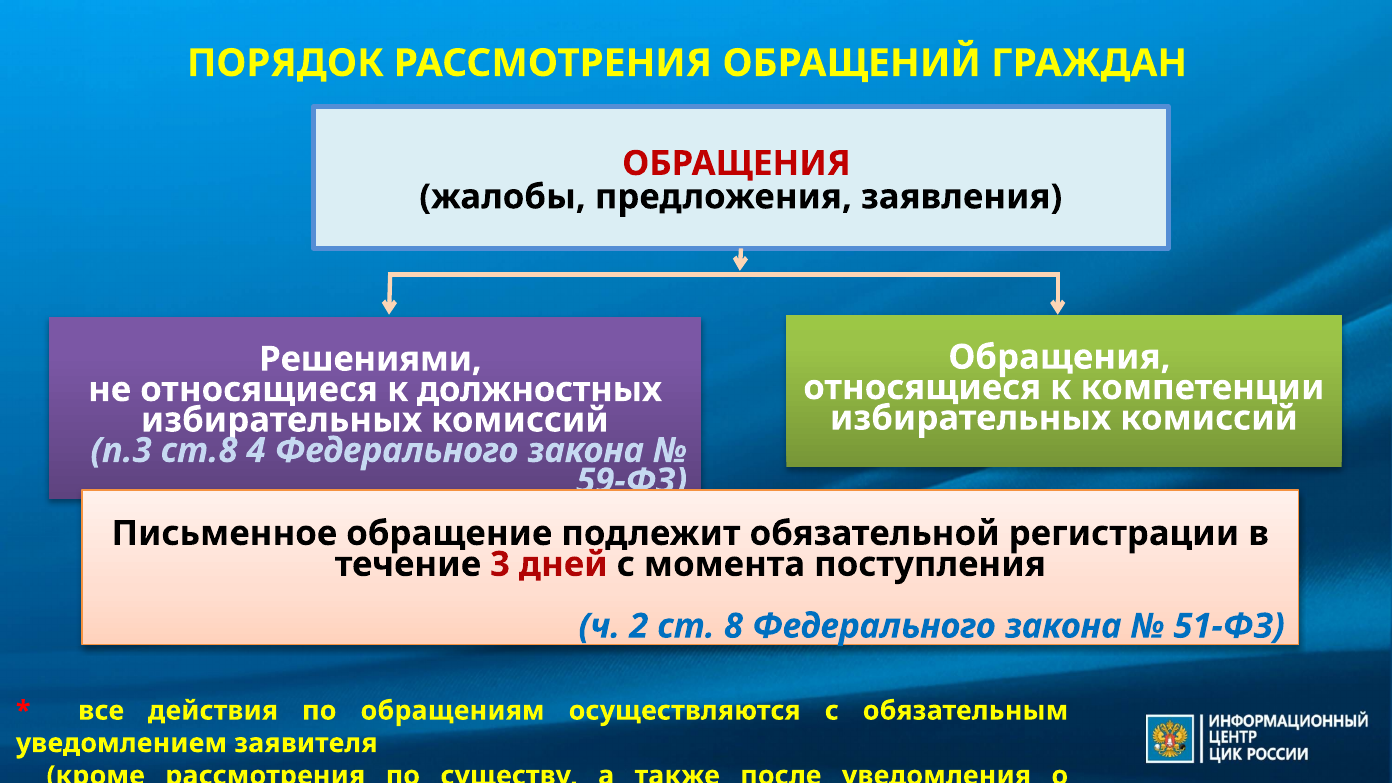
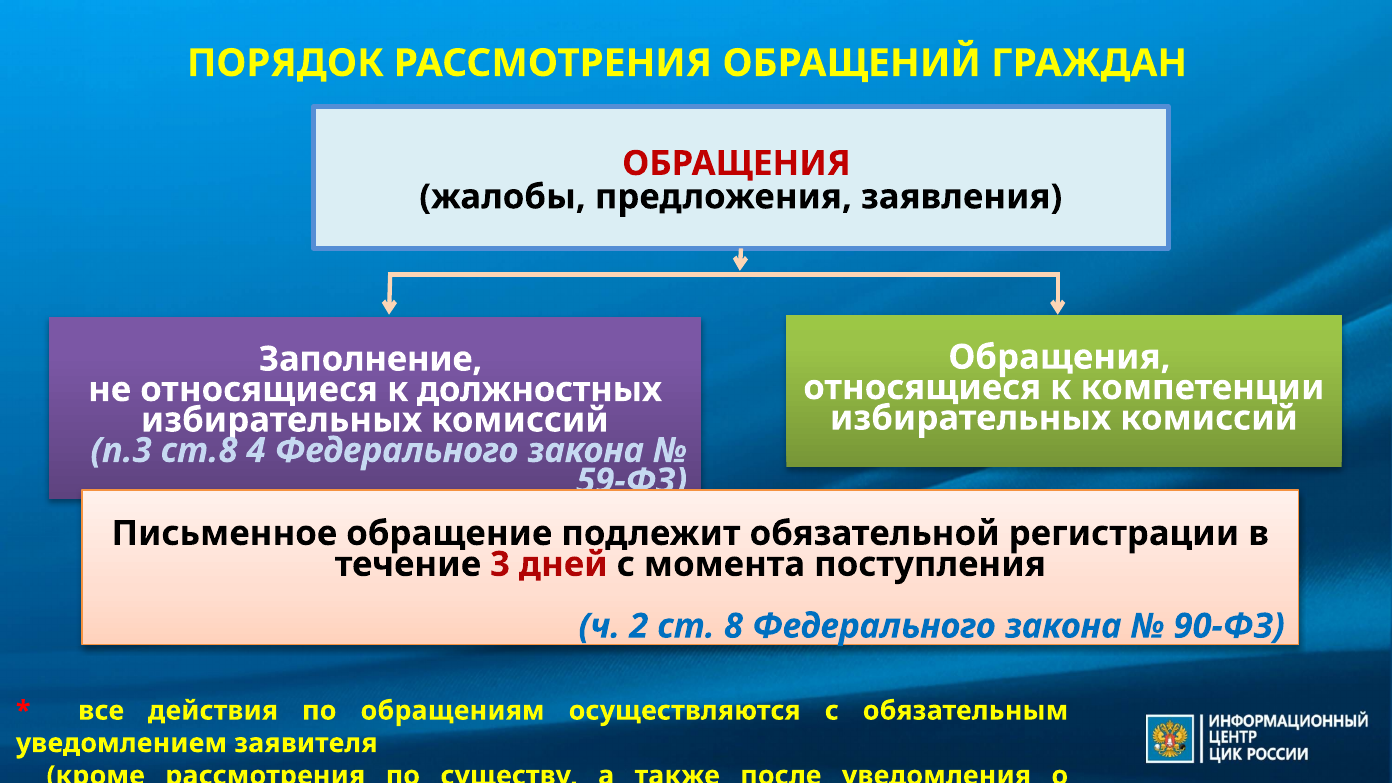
Решениями: Решениями -> Заполнение
51-ФЗ: 51-ФЗ -> 90-ФЗ
